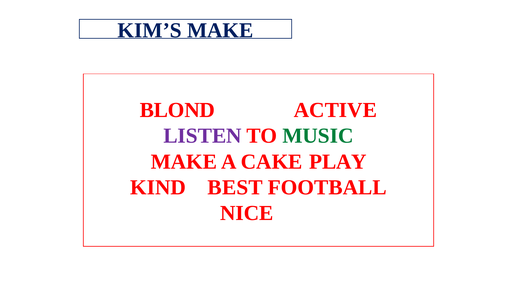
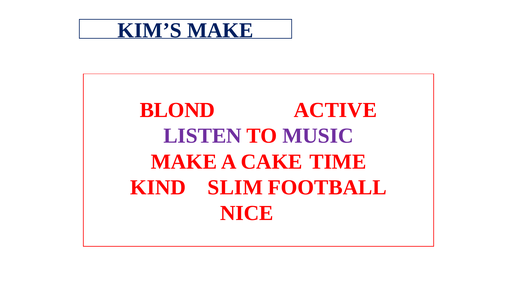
MUSIC colour: green -> purple
PLAY: PLAY -> TIME
BEST: BEST -> SLIM
